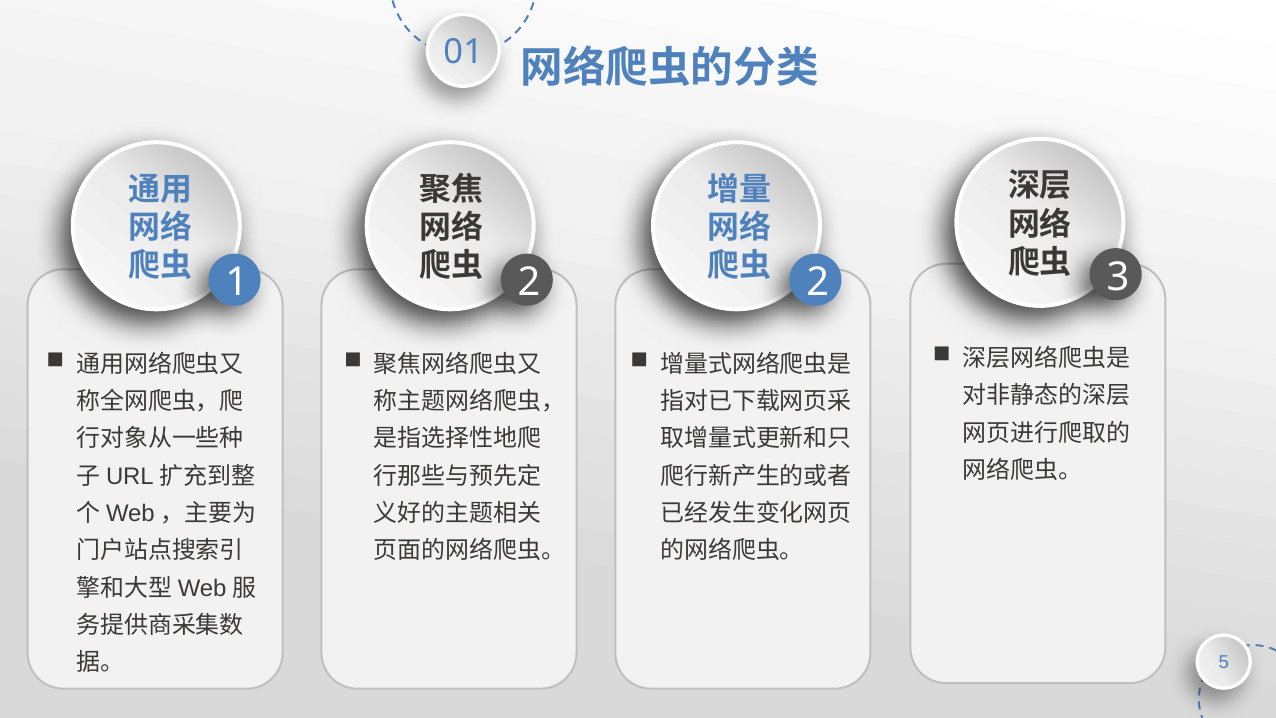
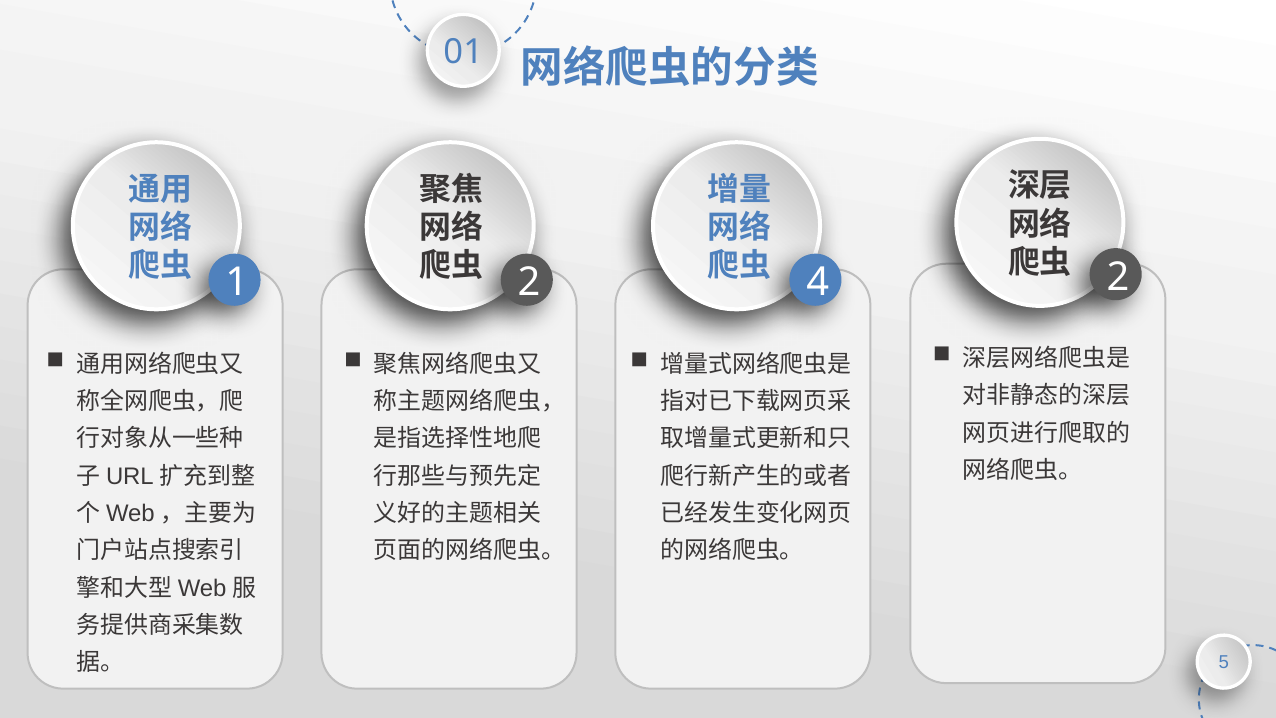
3 at (1118, 277): 3 -> 2
2 2: 2 -> 4
